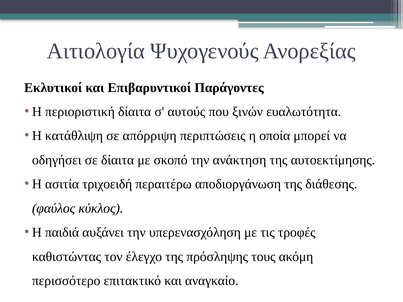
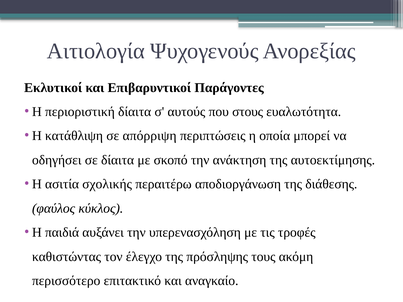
ξινών: ξινών -> στους
τριχοειδή: τριχοειδή -> σχολικής
